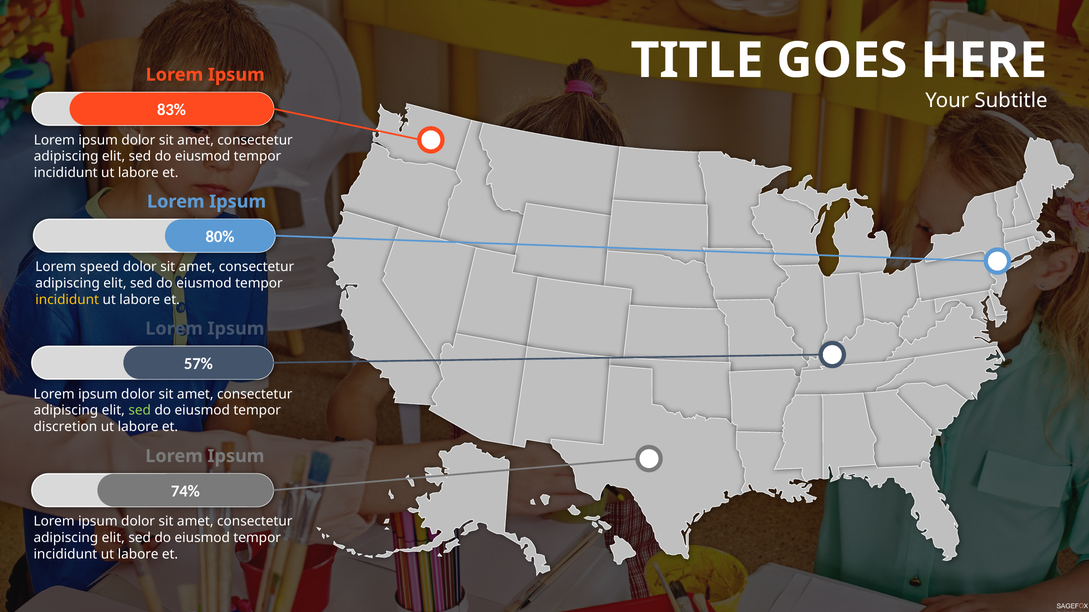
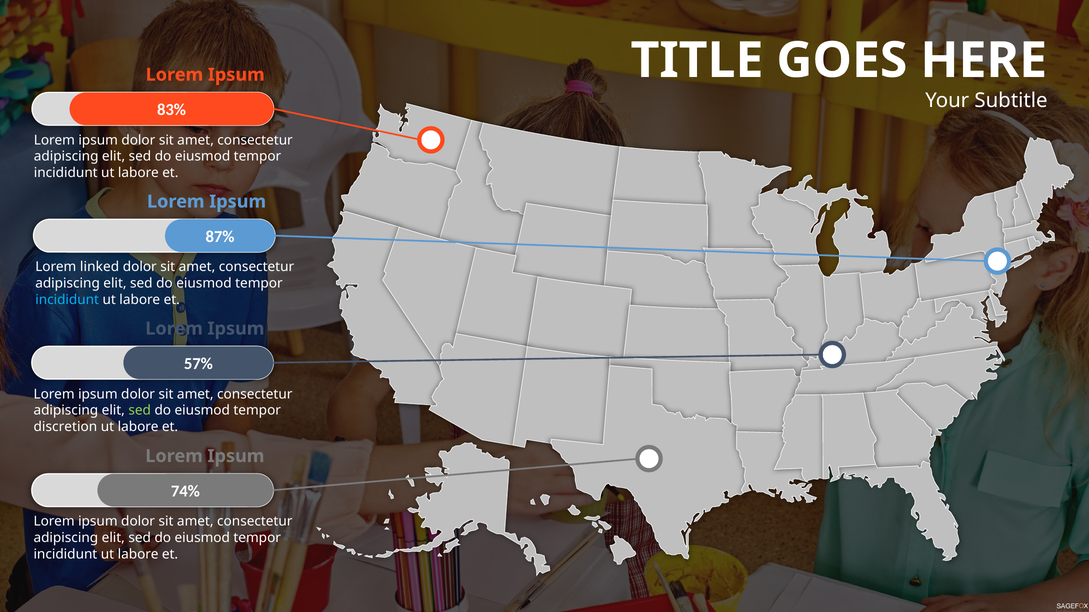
80%: 80% -> 87%
speed: speed -> linked
incididunt at (67, 300) colour: yellow -> light blue
